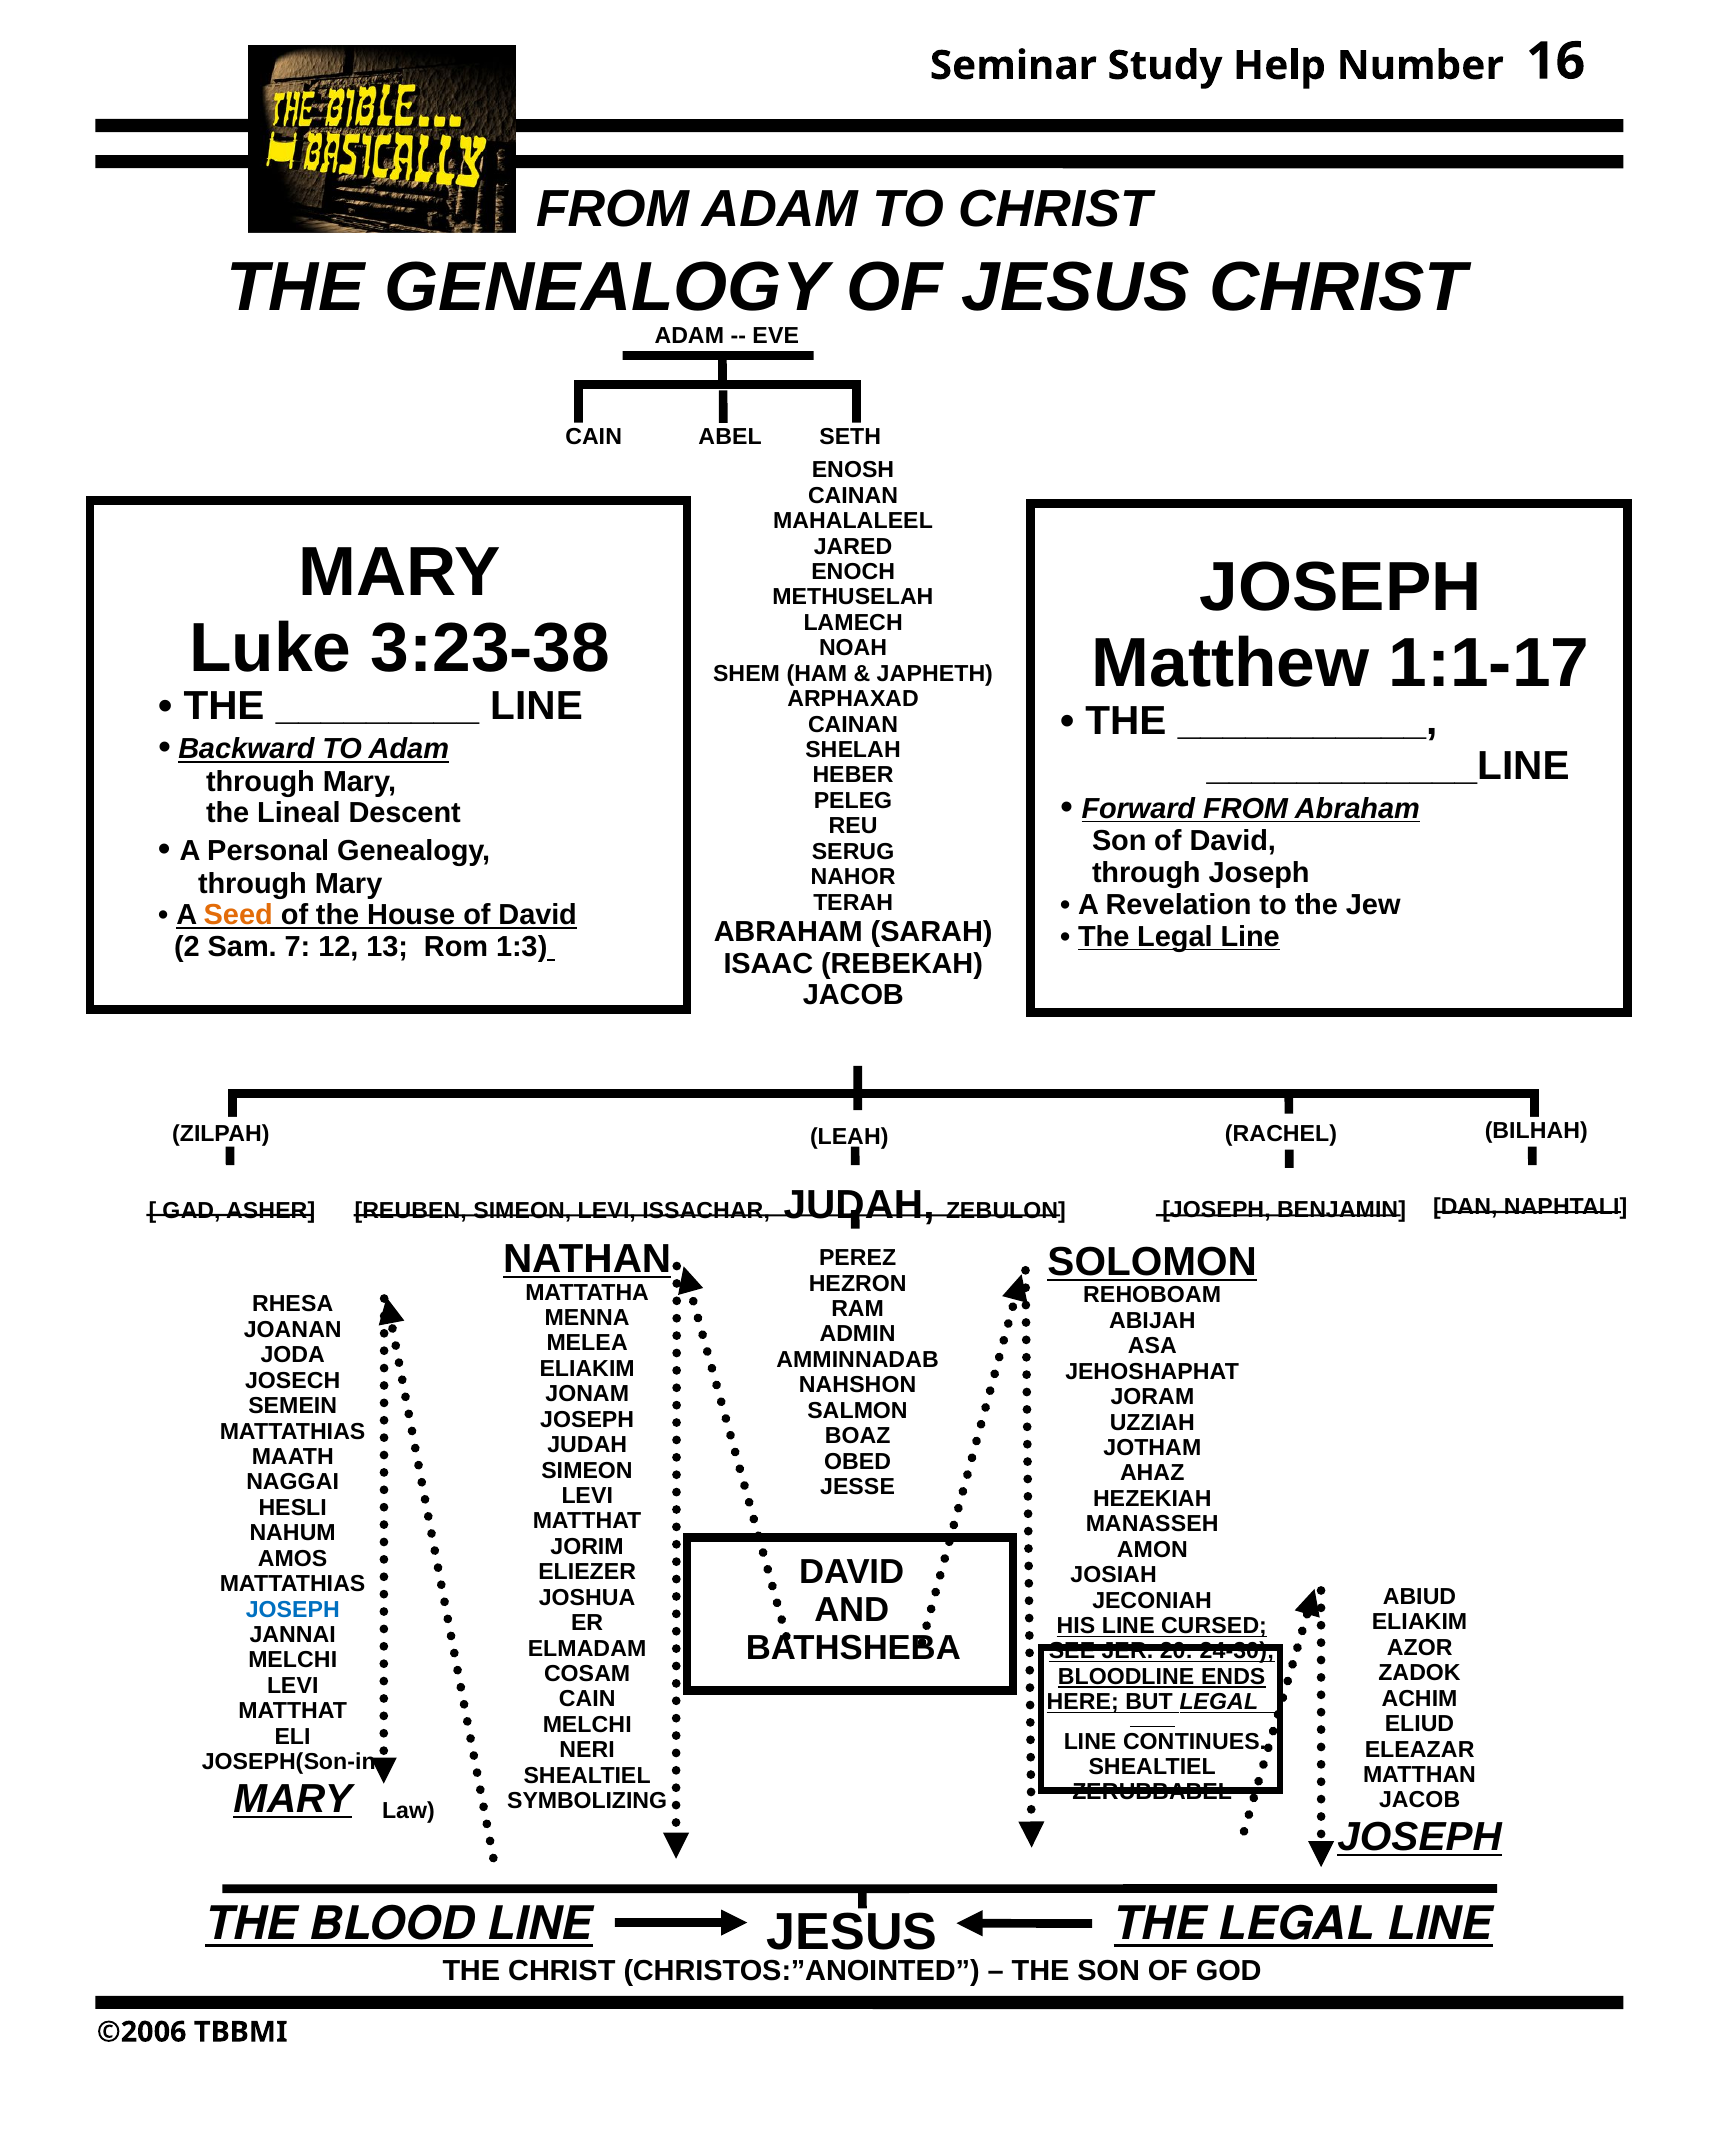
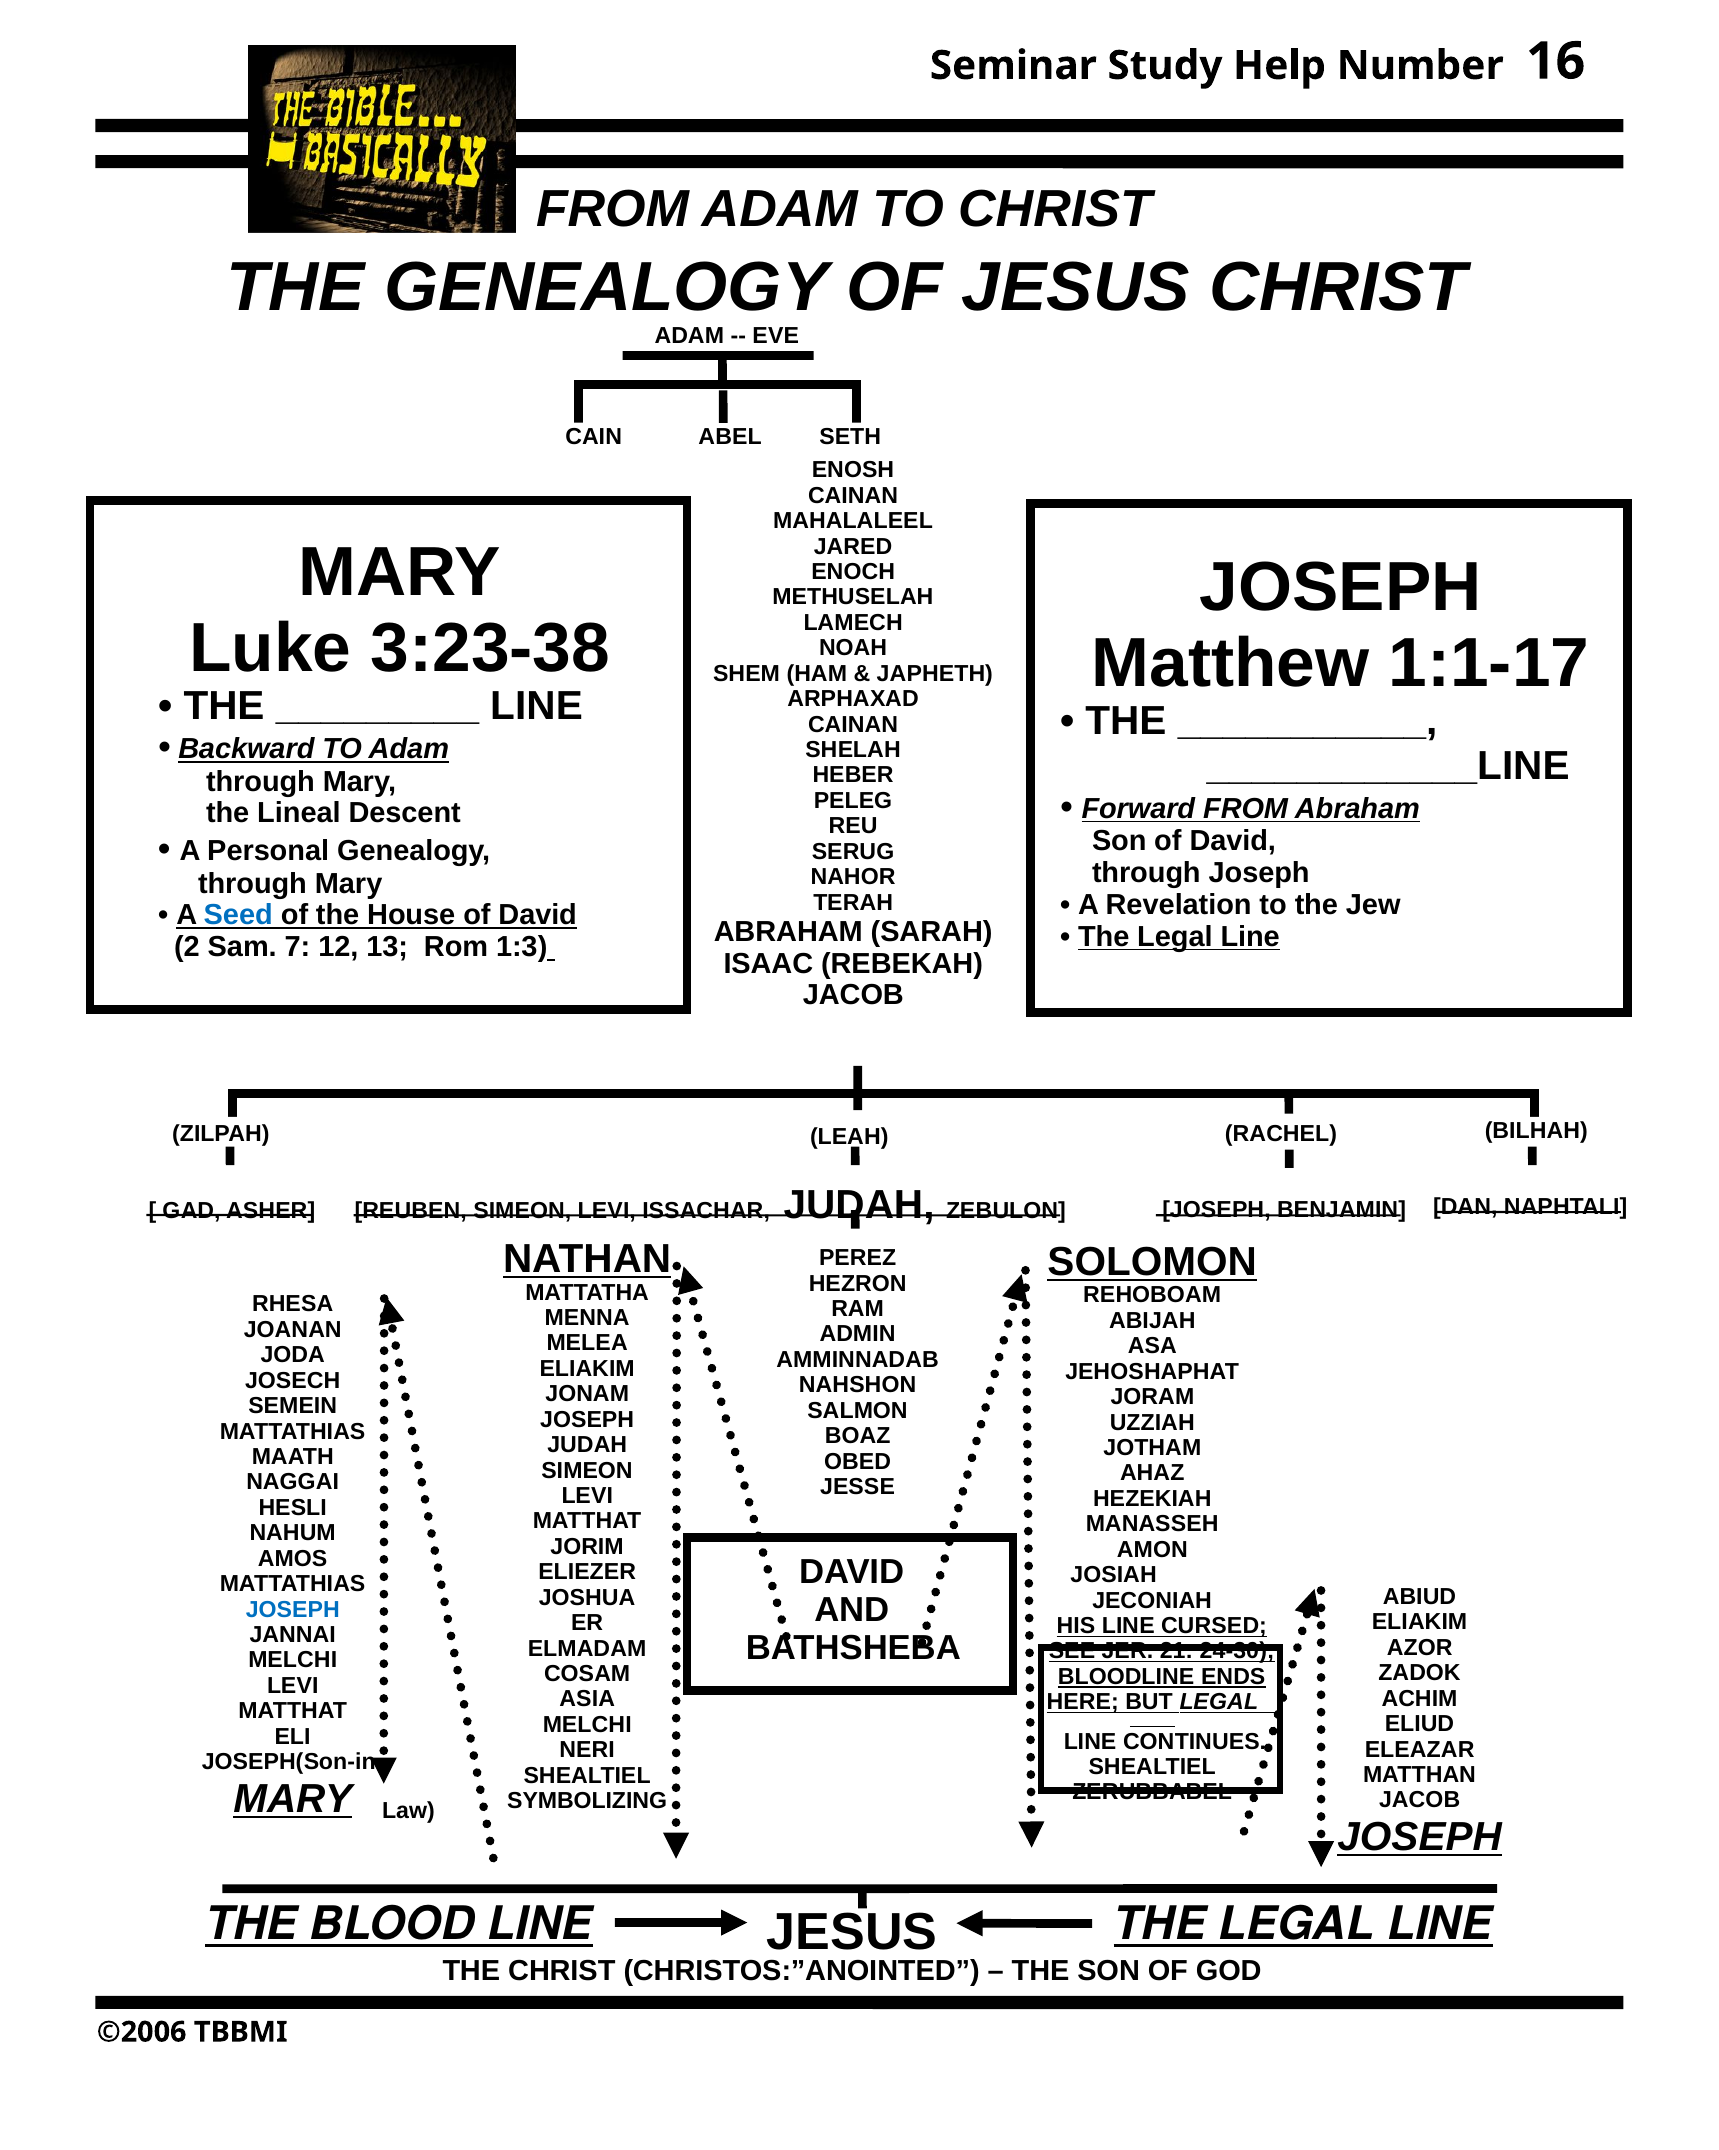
Seed colour: orange -> blue
20: 20 -> 21
CAIN at (587, 1699): CAIN -> ASIA
